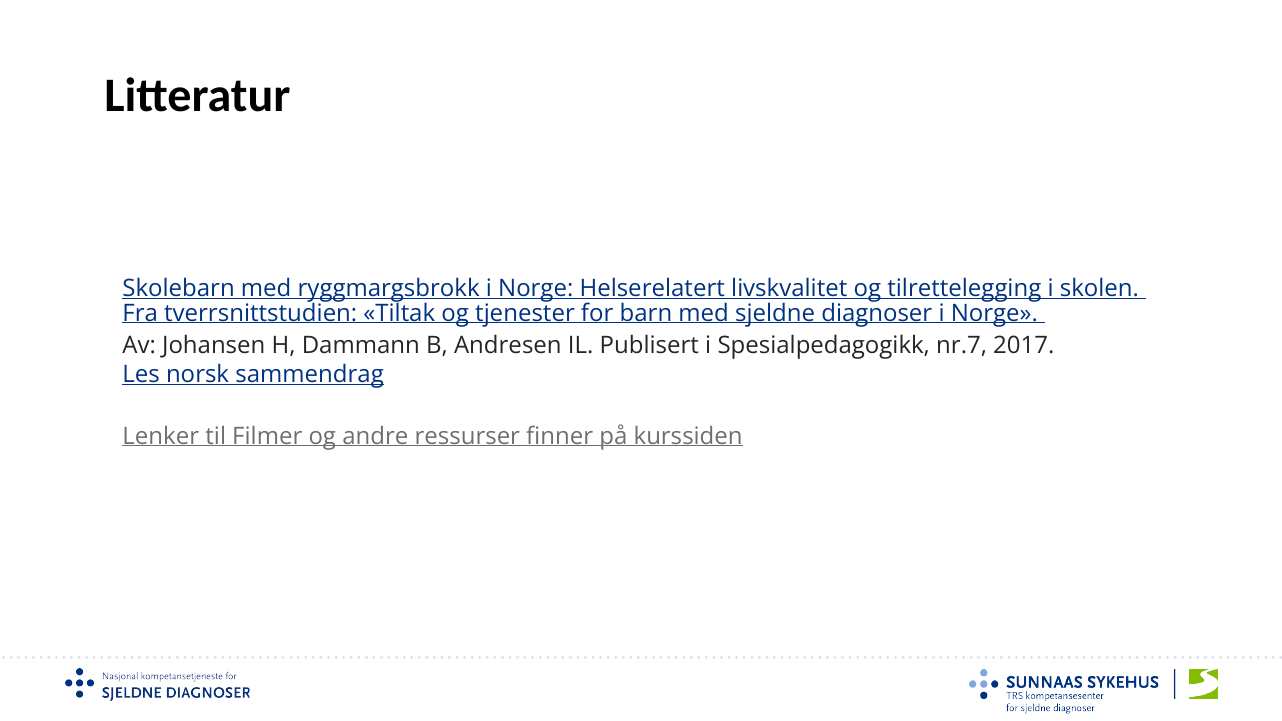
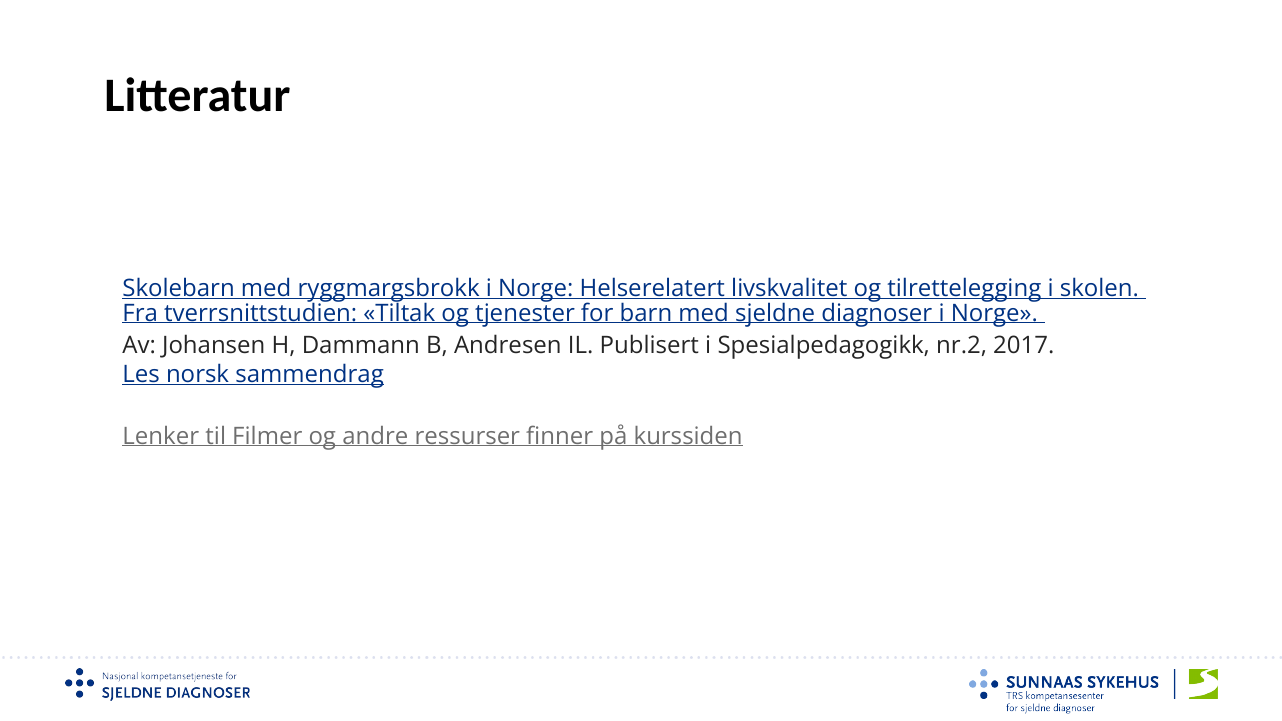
nr.7: nr.7 -> nr.2
